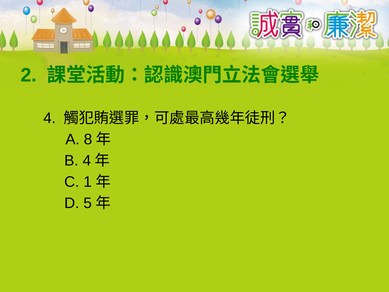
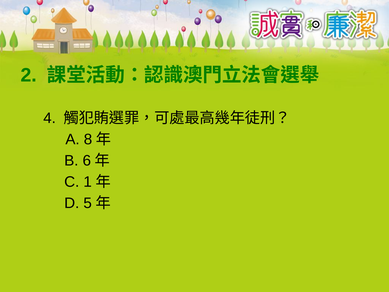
B 4: 4 -> 6
